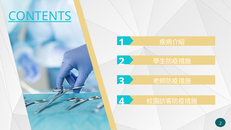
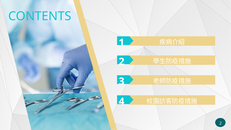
CONTENTS underline: present -> none
